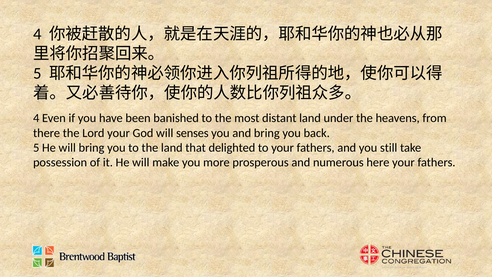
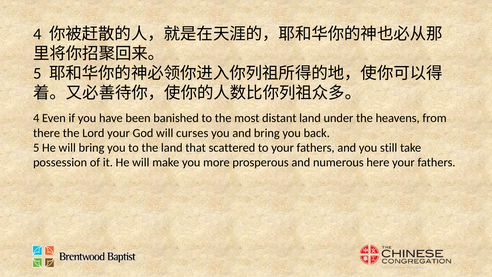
senses: senses -> curses
delighted: delighted -> scattered
